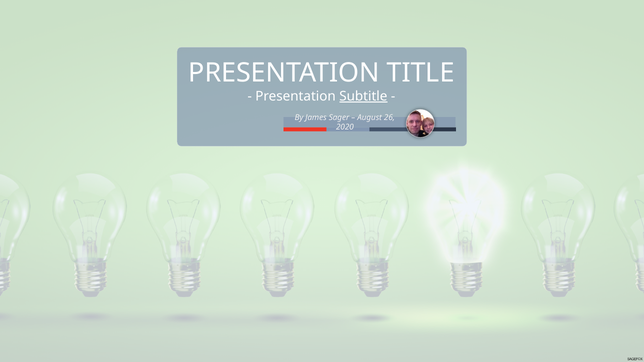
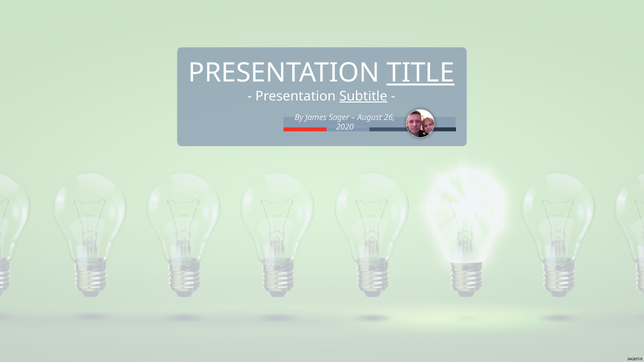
TITLE underline: none -> present
